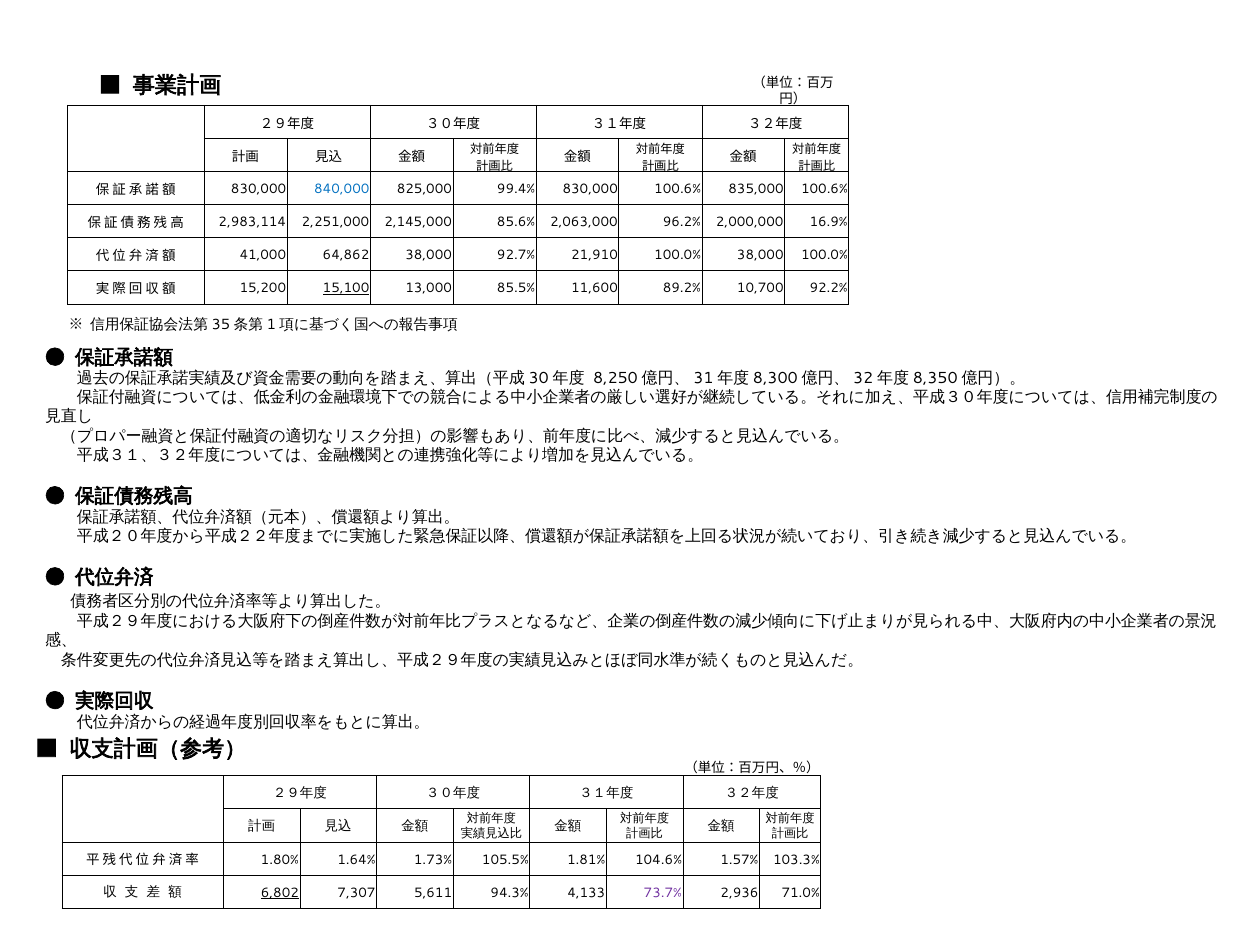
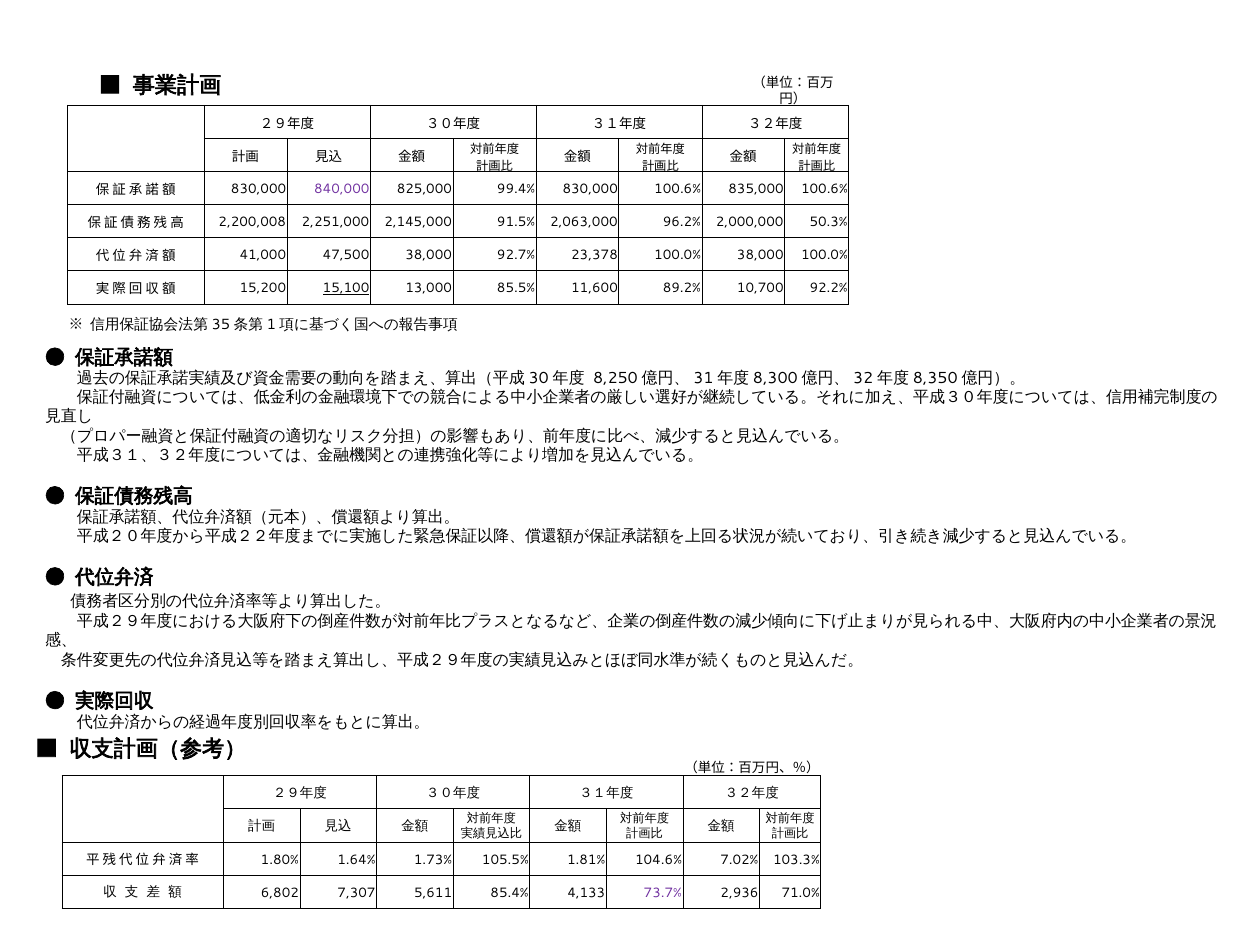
840,000 colour: blue -> purple
2,983,114: 2,983,114 -> 2,200,008
85.6%: 85.6% -> 91.5%
16.9%: 16.9% -> 50.3%
64,862: 64,862 -> 47,500
21,910: 21,910 -> 23,378
1.57%: 1.57% -> 7.02%
6,802 underline: present -> none
94.3%: 94.3% -> 85.4%
